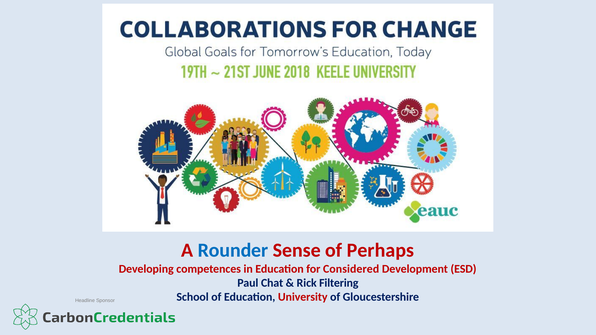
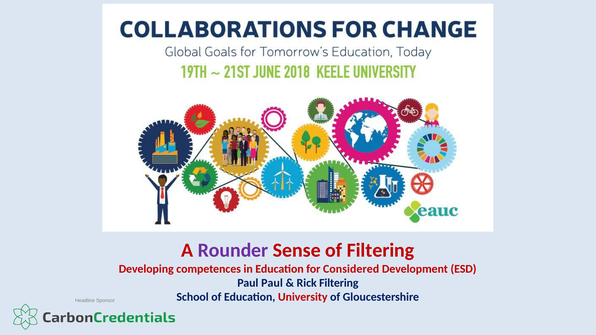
Rounder colour: blue -> purple
of Perhaps: Perhaps -> Filtering
Paul Chat: Chat -> Paul
